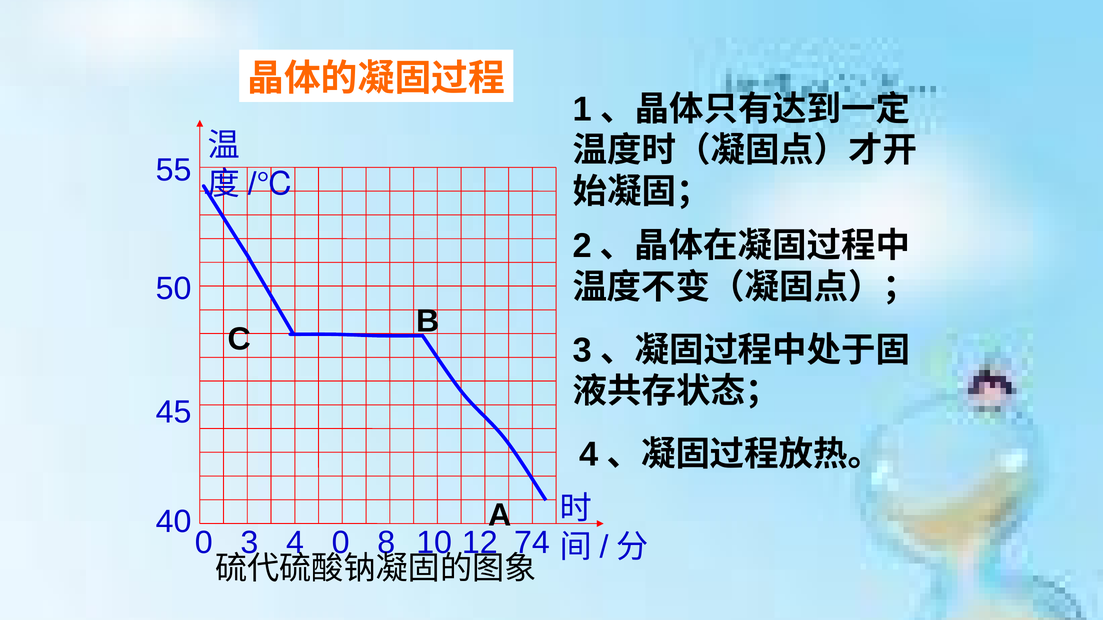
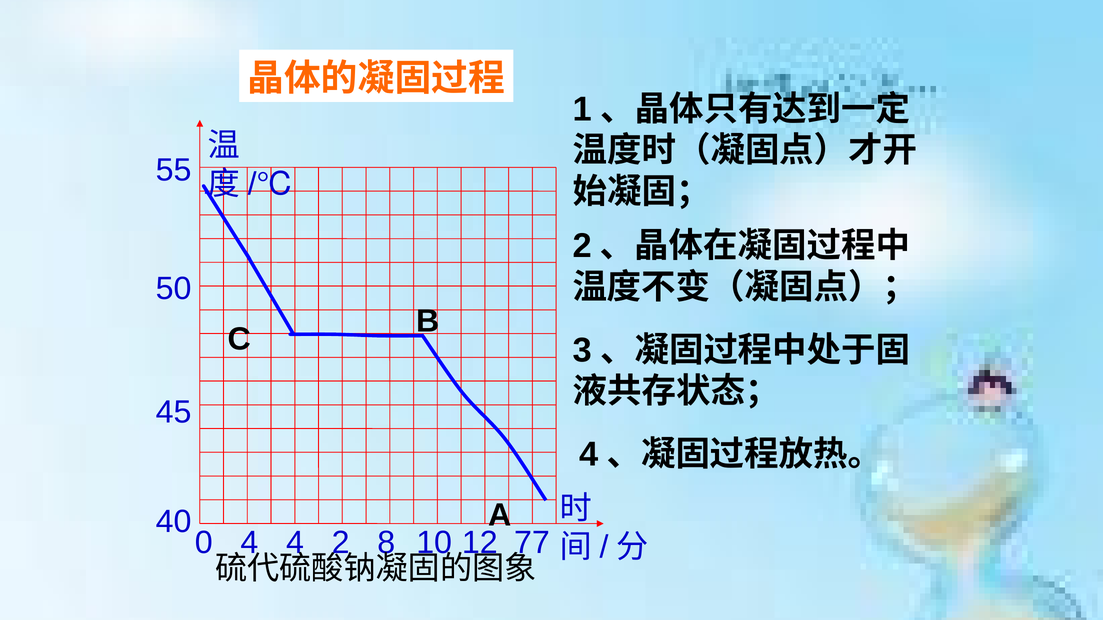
0 3: 3 -> 4
4 0: 0 -> 2
74: 74 -> 77
